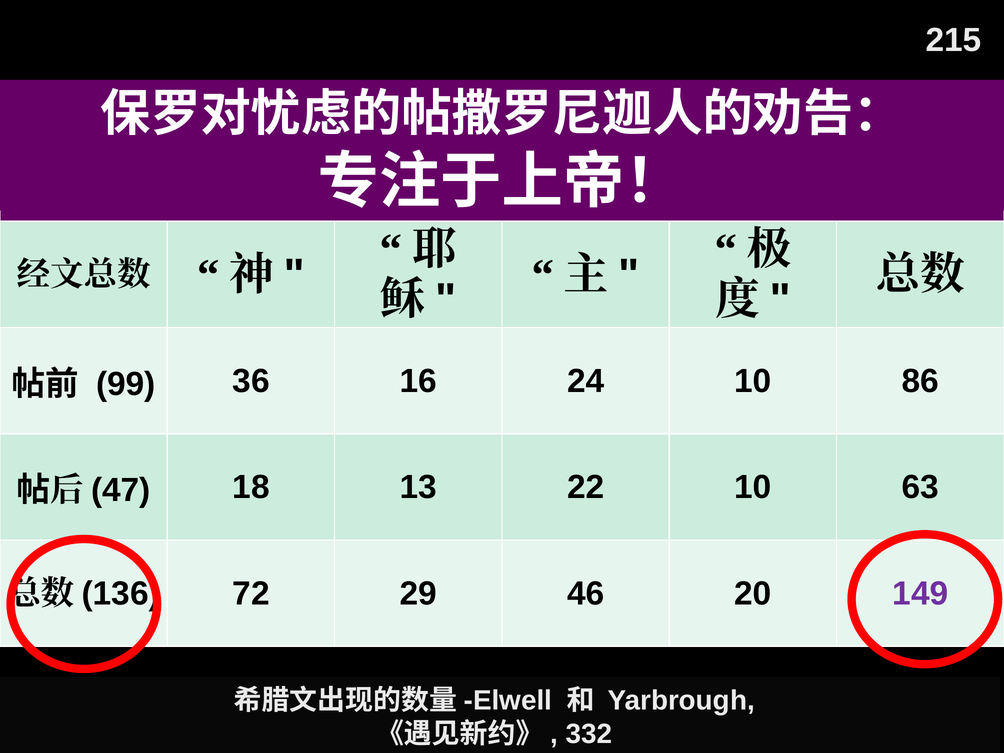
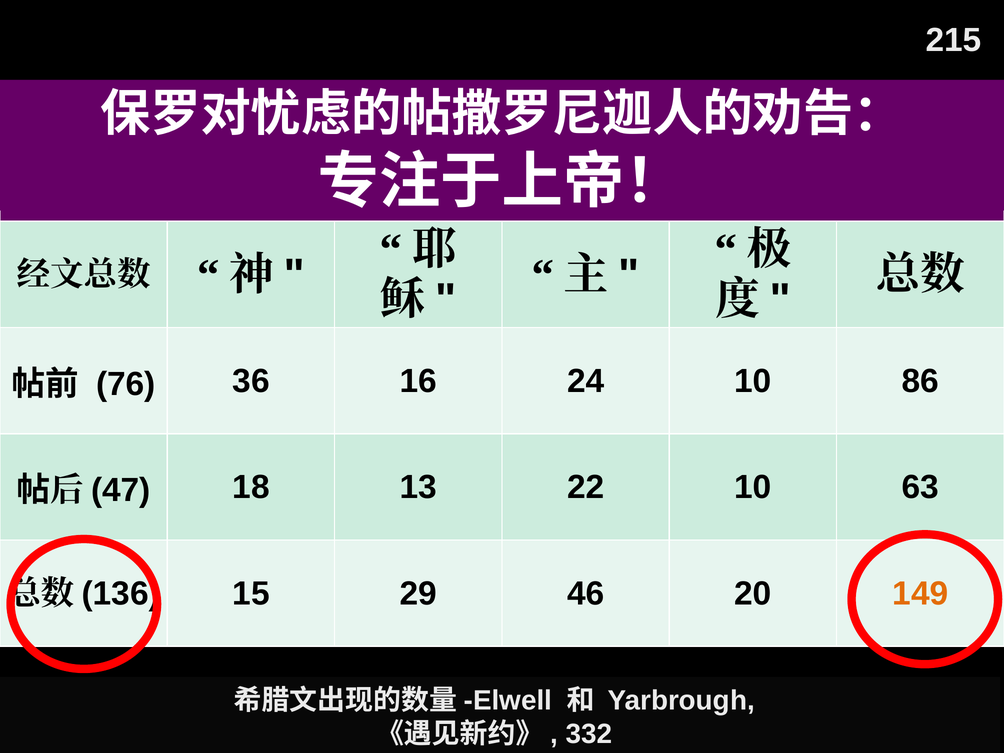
99: 99 -> 76
72: 72 -> 15
149 colour: purple -> orange
